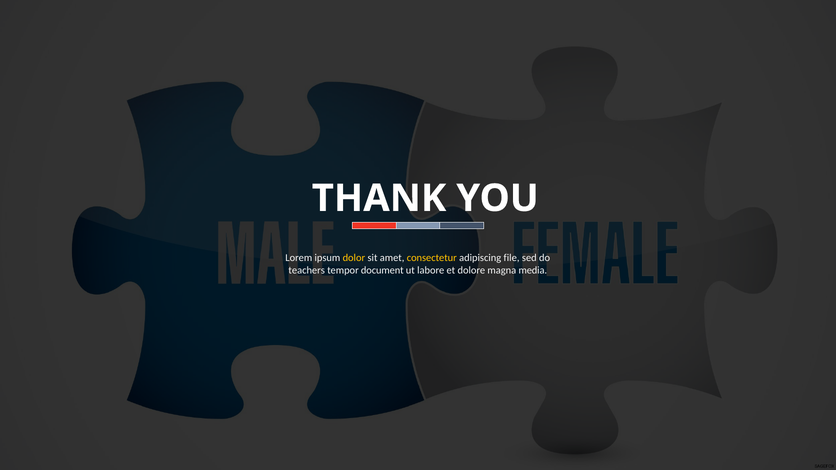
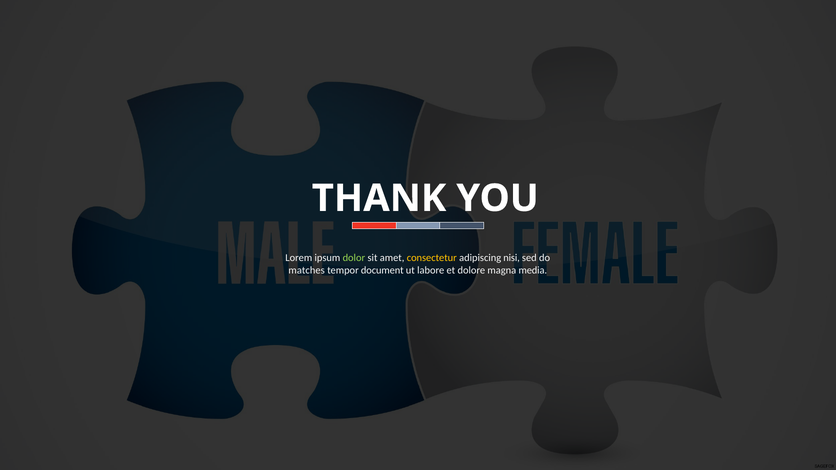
dolor colour: yellow -> light green
file: file -> nisi
teachers: teachers -> matches
